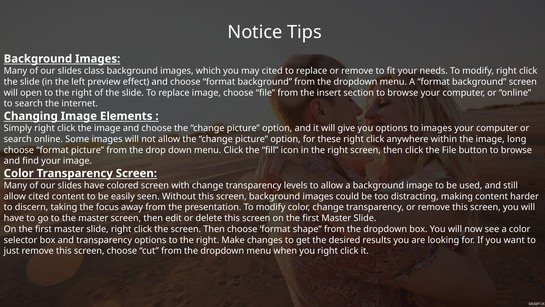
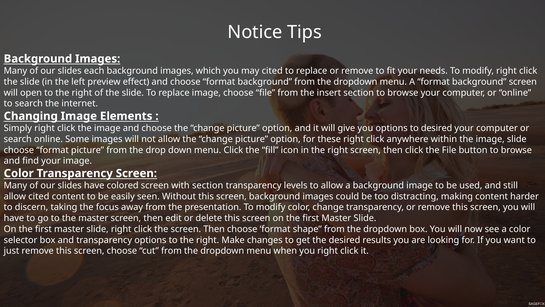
class: class -> each
to images: images -> desired
image long: long -> slide
with change: change -> section
